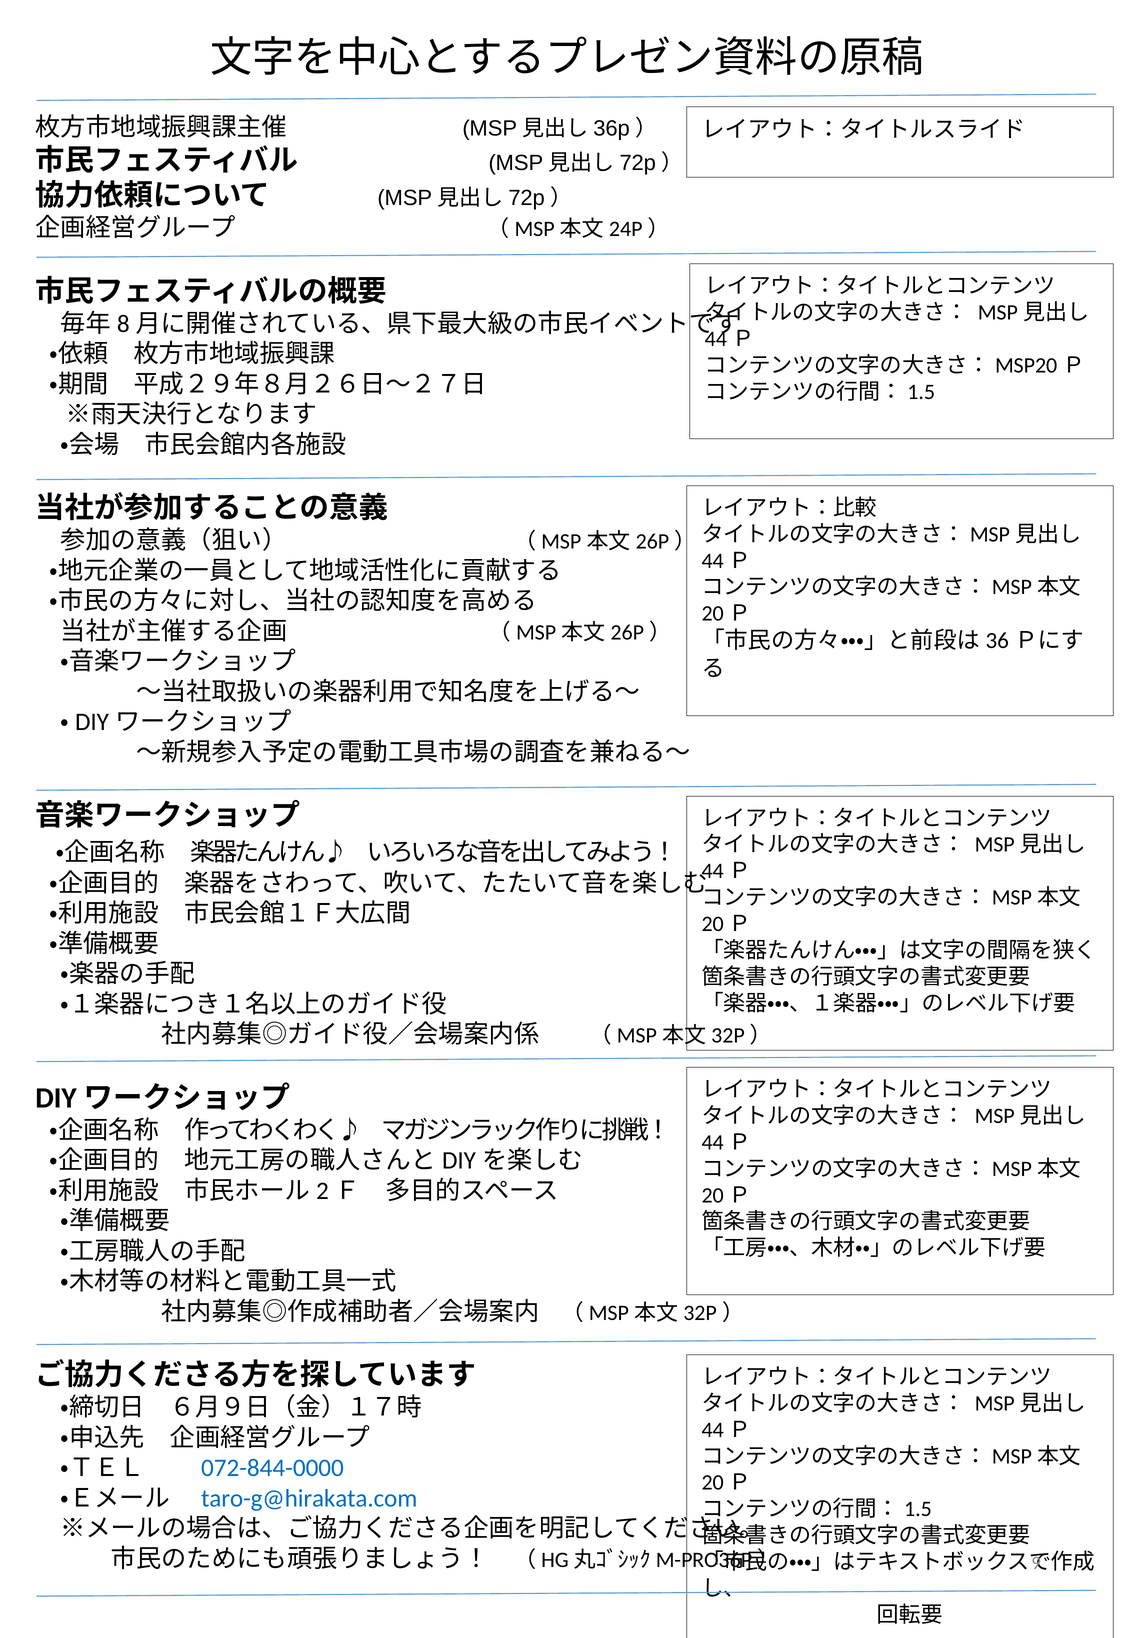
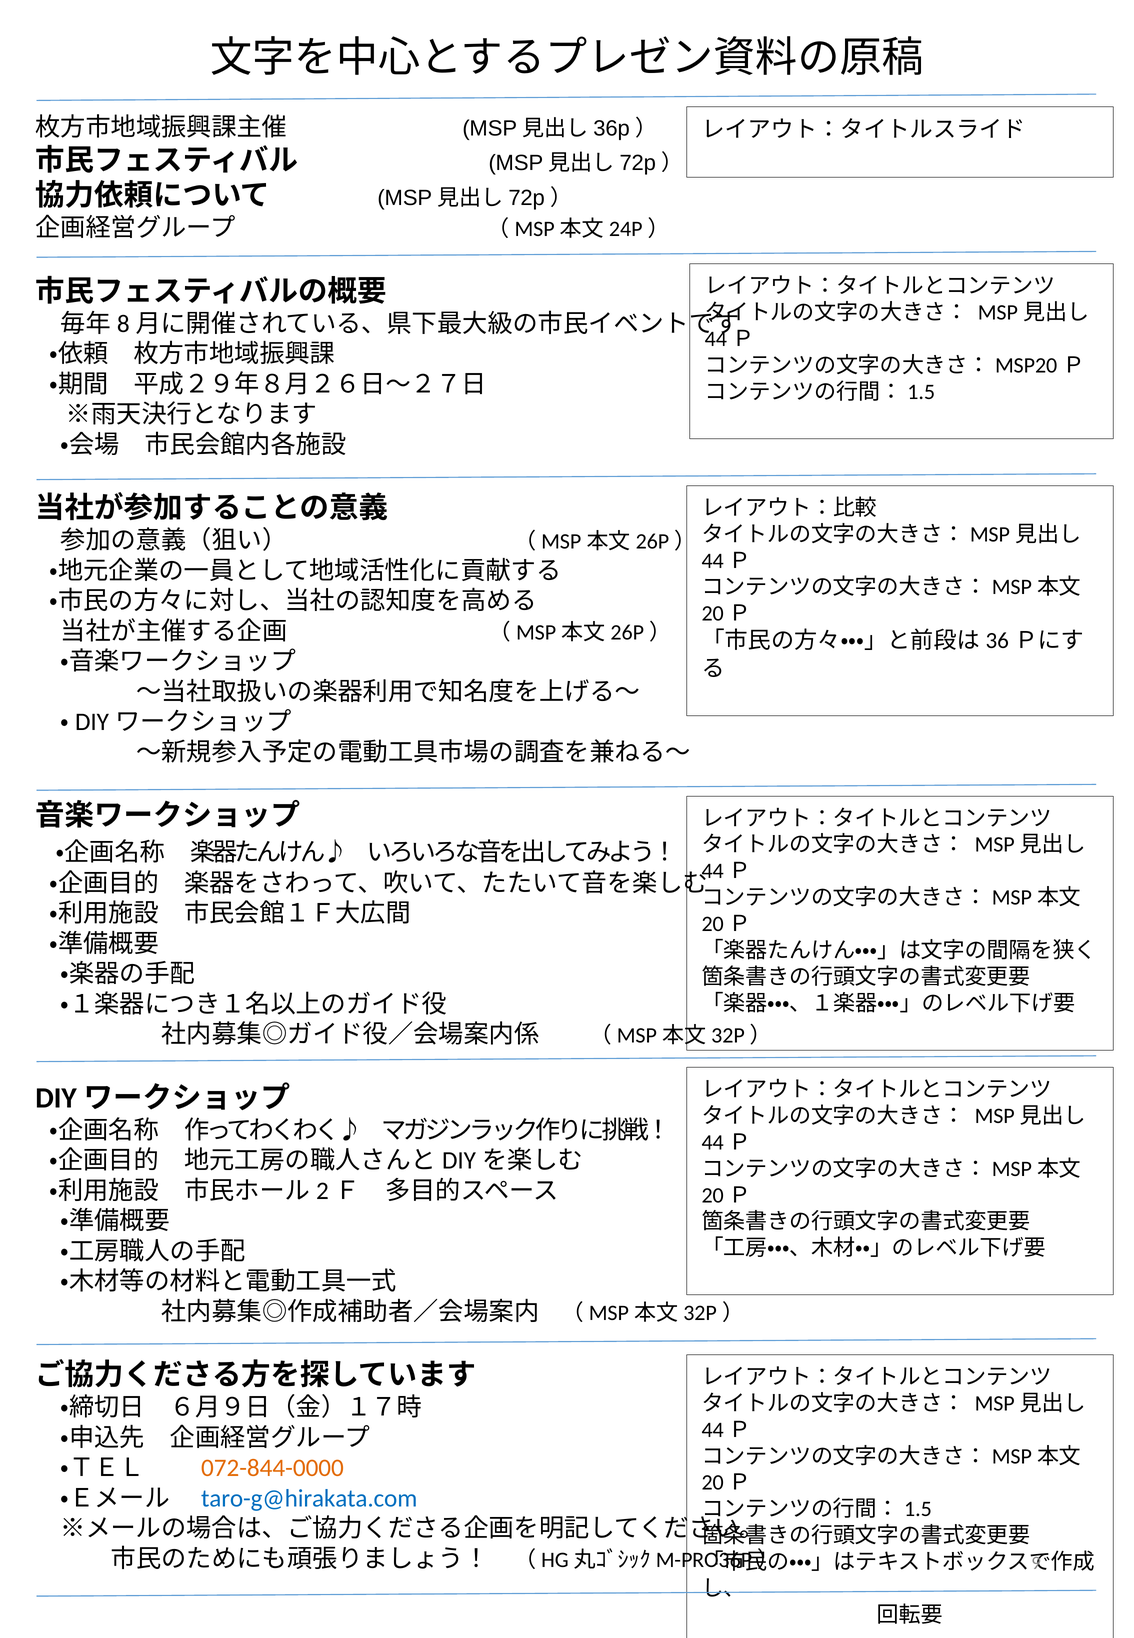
072-844-0000 colour: blue -> orange
